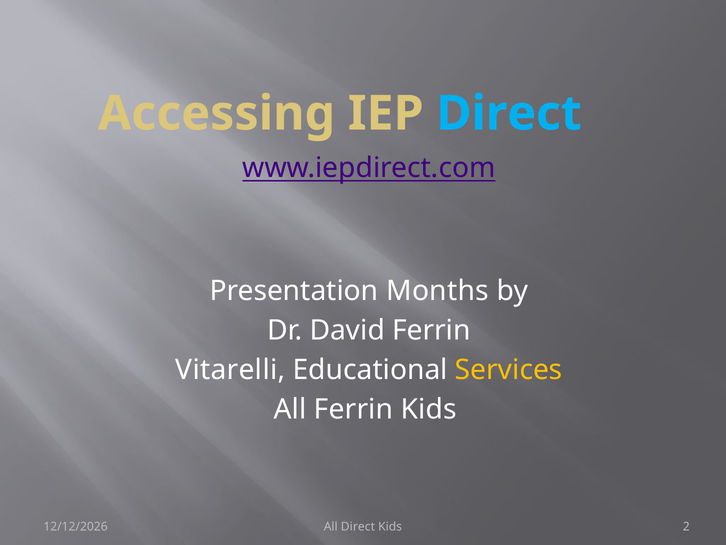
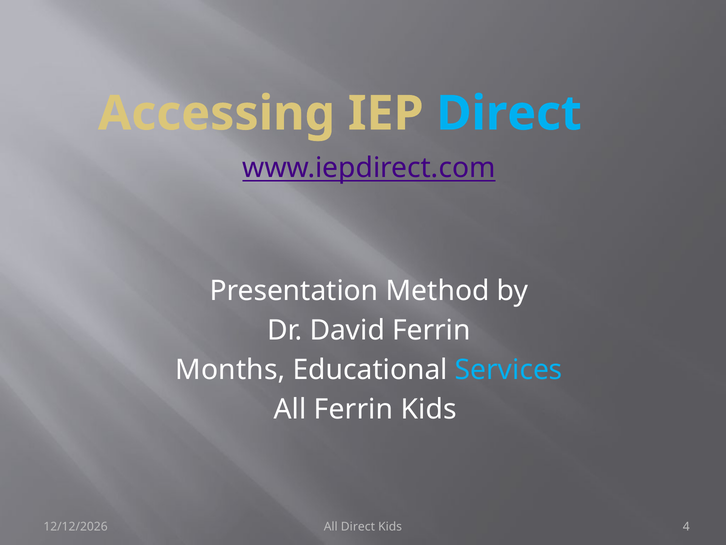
Months: Months -> Method
Vitarelli: Vitarelli -> Months
Services colour: yellow -> light blue
2: 2 -> 4
